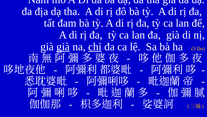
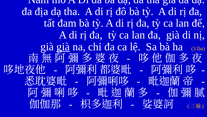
chỉ underline: present -> none
